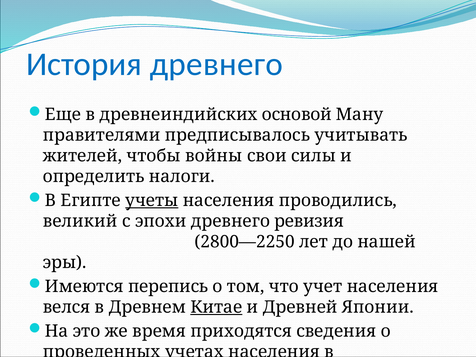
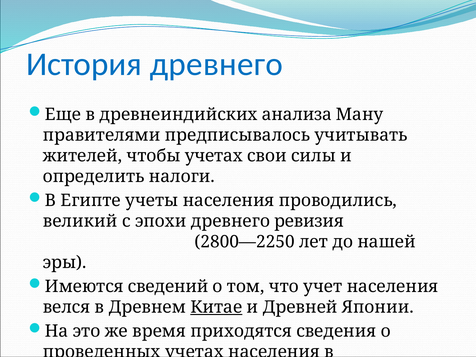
основой: основой -> анализа
чтобы войны: войны -> учетах
учеты underline: present -> none
перепись: перепись -> сведений
